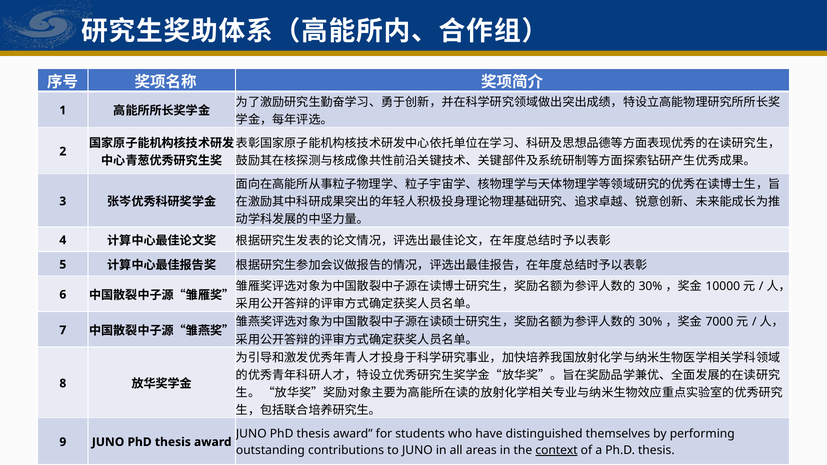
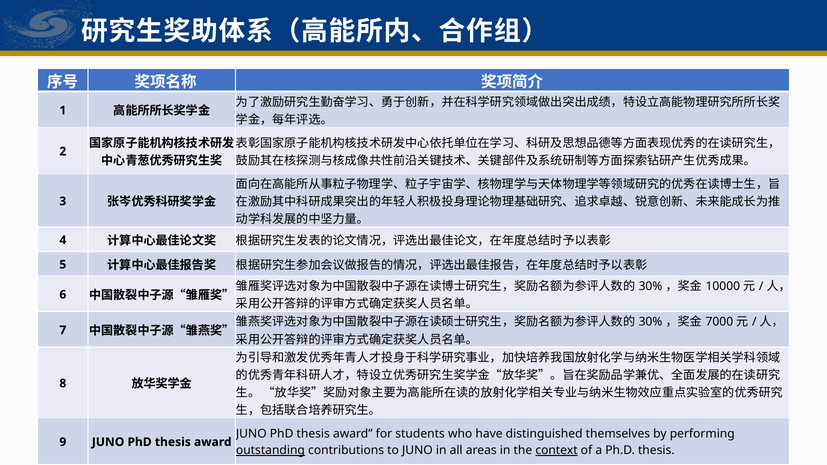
outstanding underline: none -> present
